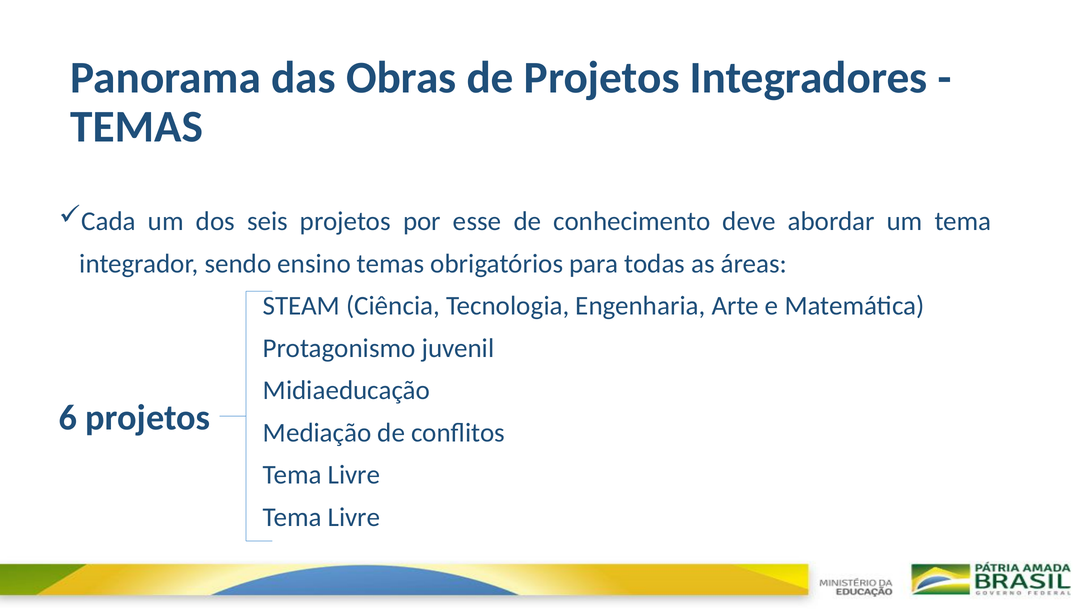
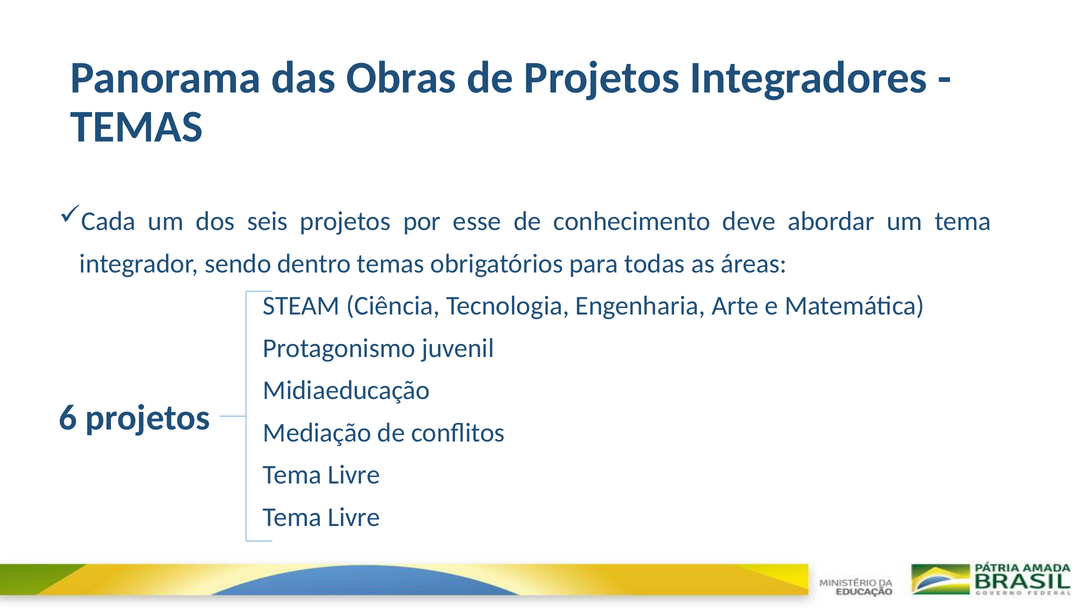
ensino: ensino -> dentro
